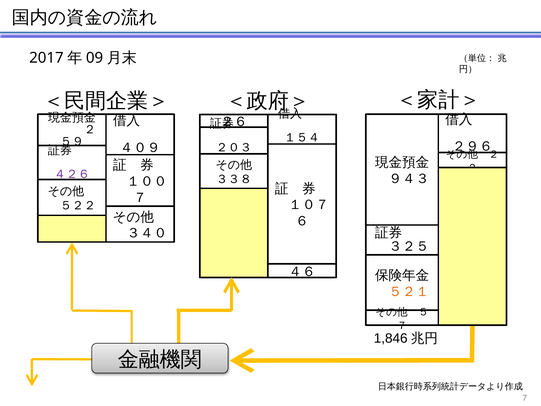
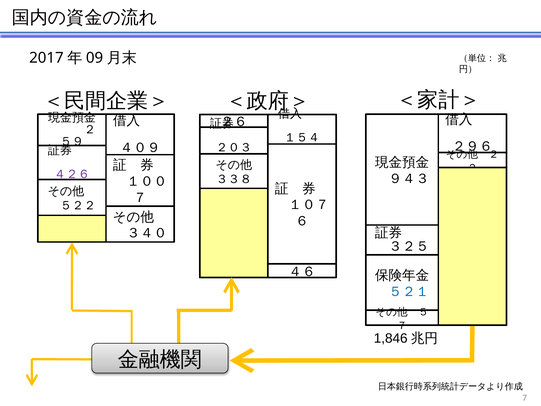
５２１ colour: orange -> blue
